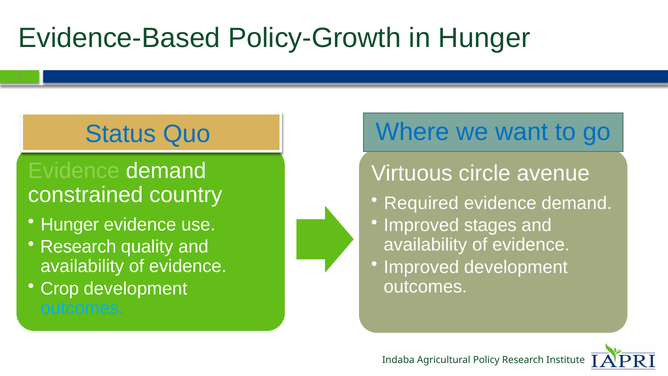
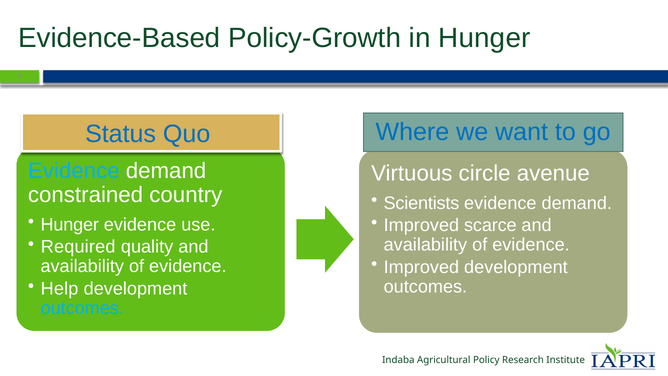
Evidence at (74, 171) colour: light green -> light blue
Required: Required -> Scientists
stages: stages -> scarce
Research at (78, 247): Research -> Required
Crop: Crop -> Help
